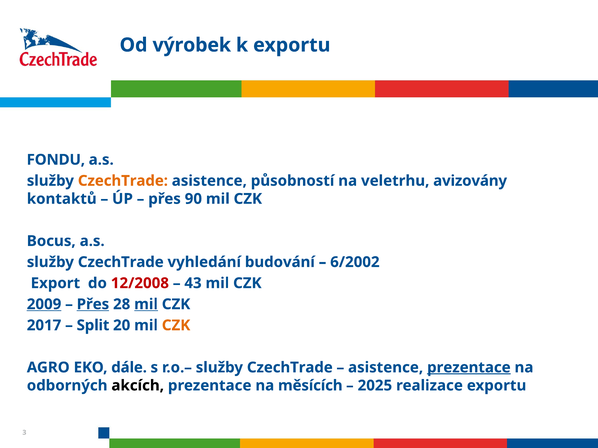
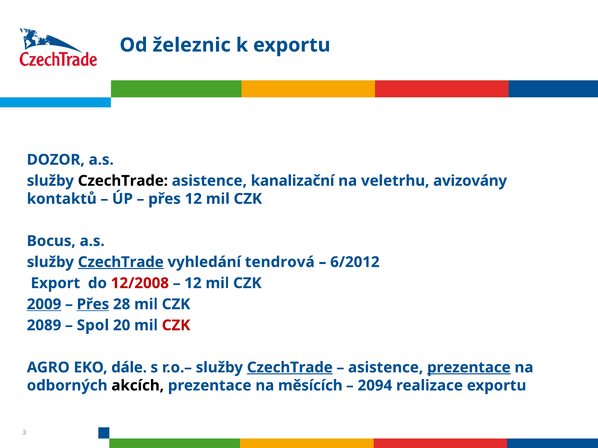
výrobek: výrobek -> železnic
FONDU: FONDU -> DOZOR
CzechTrade at (123, 181) colour: orange -> black
působností: působností -> kanalizační
přes 90: 90 -> 12
CzechTrade at (121, 262) underline: none -> present
budování: budování -> tendrová
6/2002: 6/2002 -> 6/2012
43 at (193, 283): 43 -> 12
mil at (146, 305) underline: present -> none
2017: 2017 -> 2089
Split: Split -> Spol
CZK at (176, 326) colour: orange -> red
CzechTrade at (290, 368) underline: none -> present
2025: 2025 -> 2094
